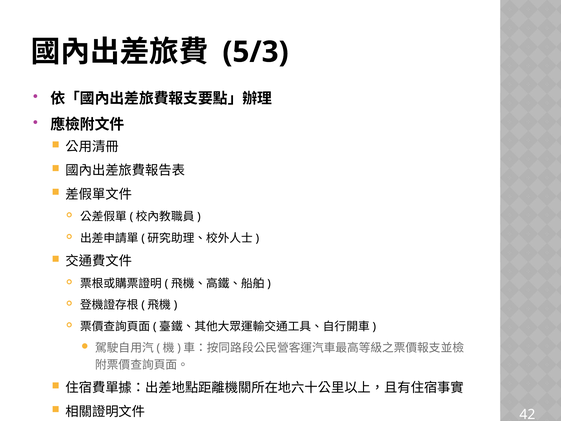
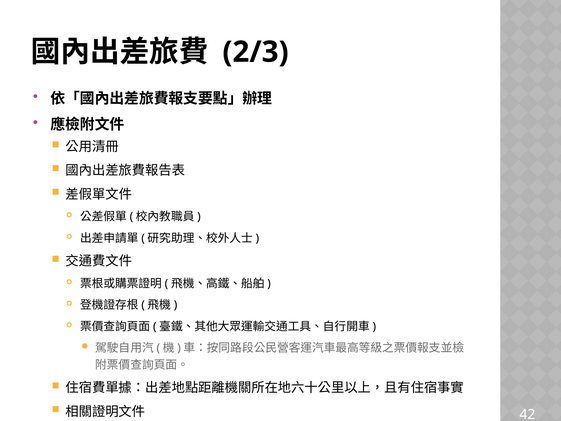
5/3: 5/3 -> 2/3
